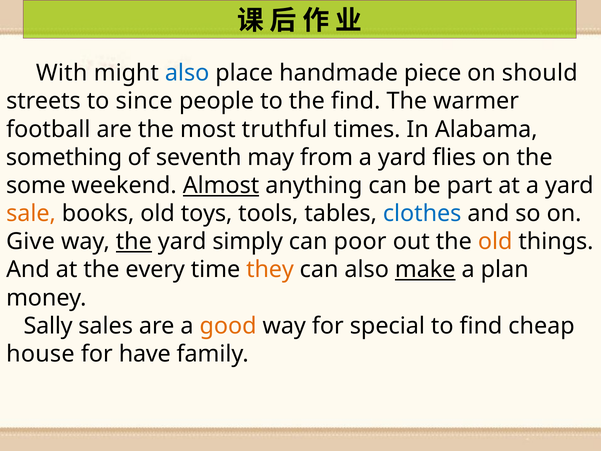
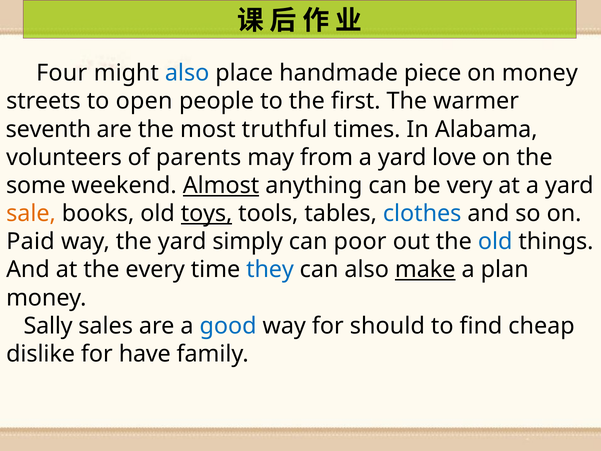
With: With -> Four
on should: should -> money
since: since -> open
the find: find -> first
football: football -> seventh
something: something -> volunteers
seventh: seventh -> parents
flies: flies -> love
part: part -> very
toys underline: none -> present
Give: Give -> Paid
the at (134, 242) underline: present -> none
old at (495, 242) colour: orange -> blue
they colour: orange -> blue
good colour: orange -> blue
special: special -> should
house: house -> dislike
